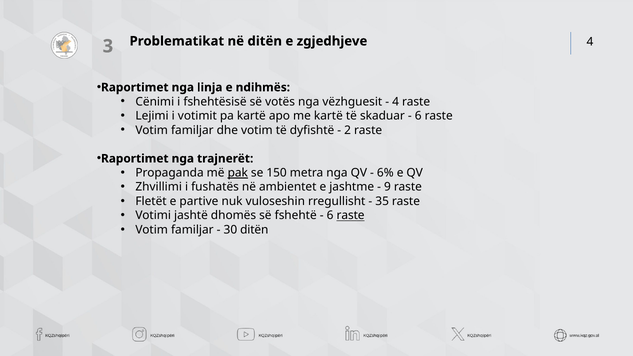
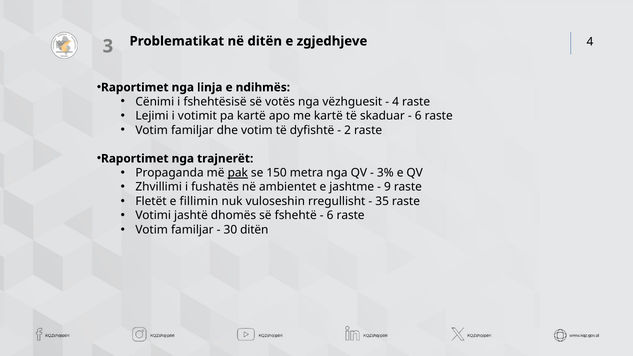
6%: 6% -> 3%
partive: partive -> fillimin
raste at (351, 216) underline: present -> none
